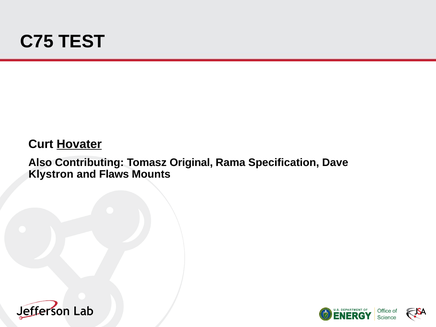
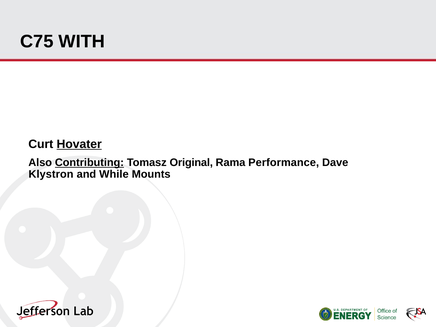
TEST: TEST -> WITH
Contributing underline: none -> present
Specification: Specification -> Performance
Flaws: Flaws -> While
